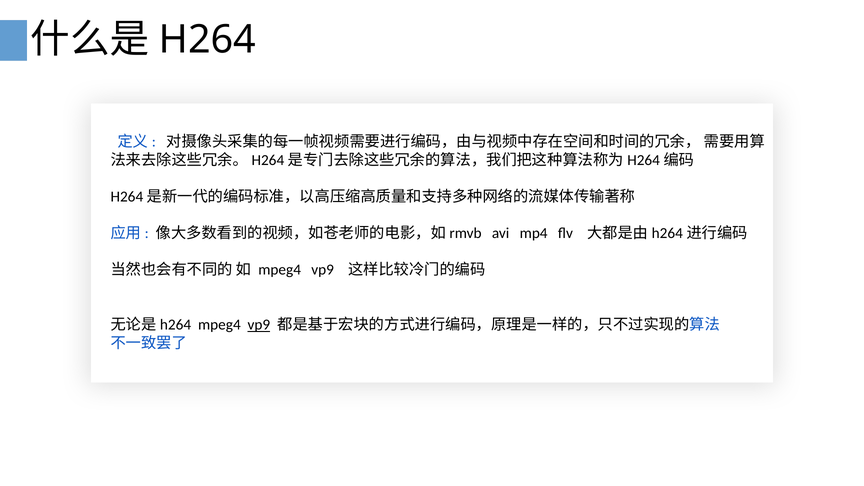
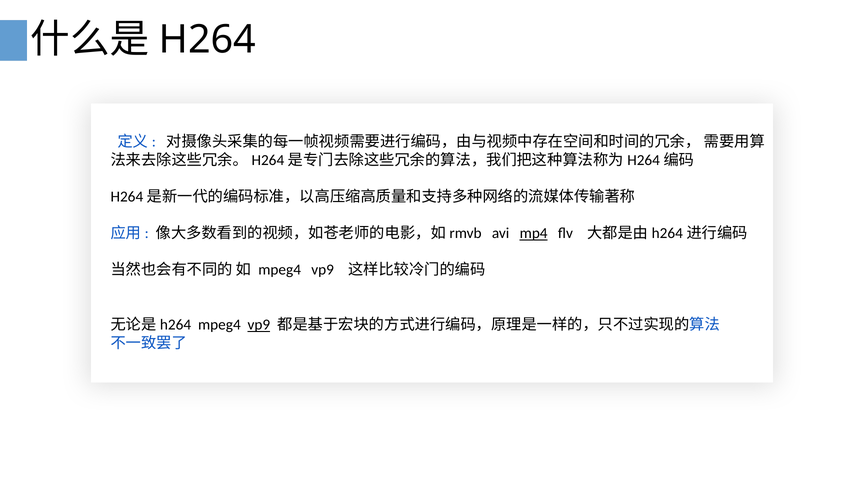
mp4 underline: none -> present
